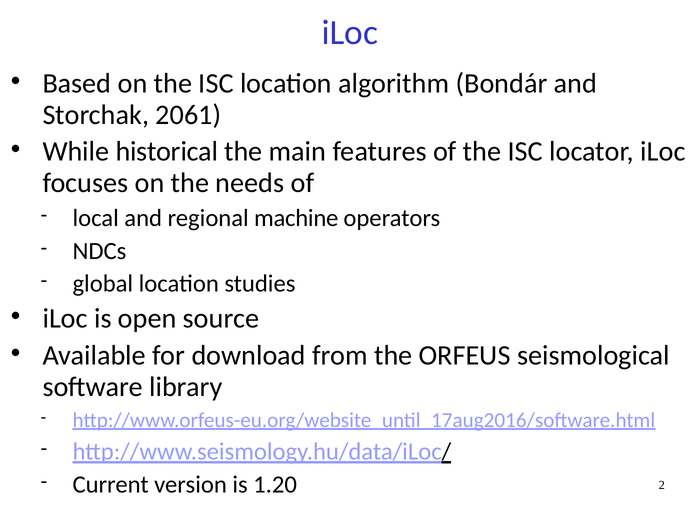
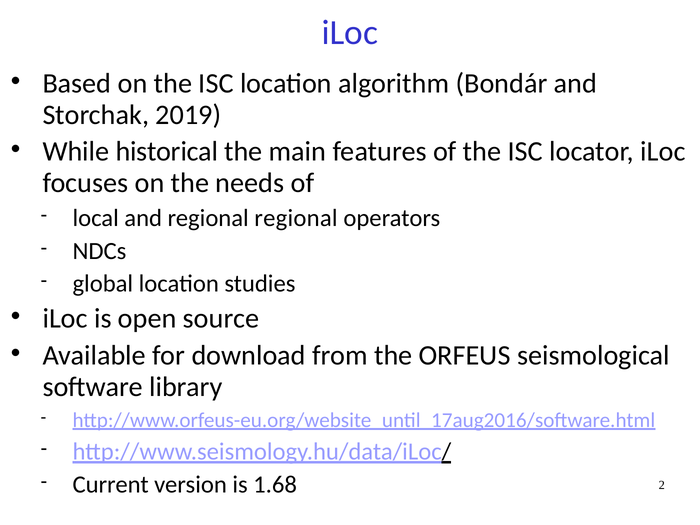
2061: 2061 -> 2019
regional machine: machine -> regional
1.20: 1.20 -> 1.68
